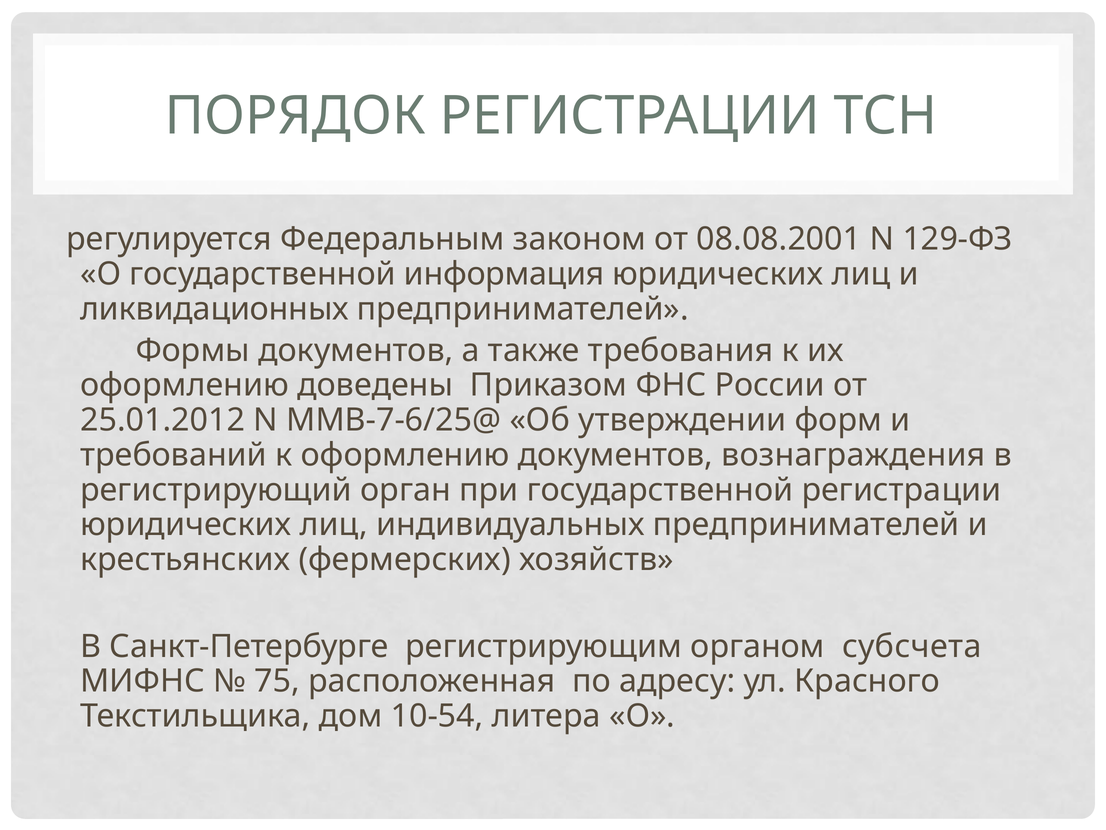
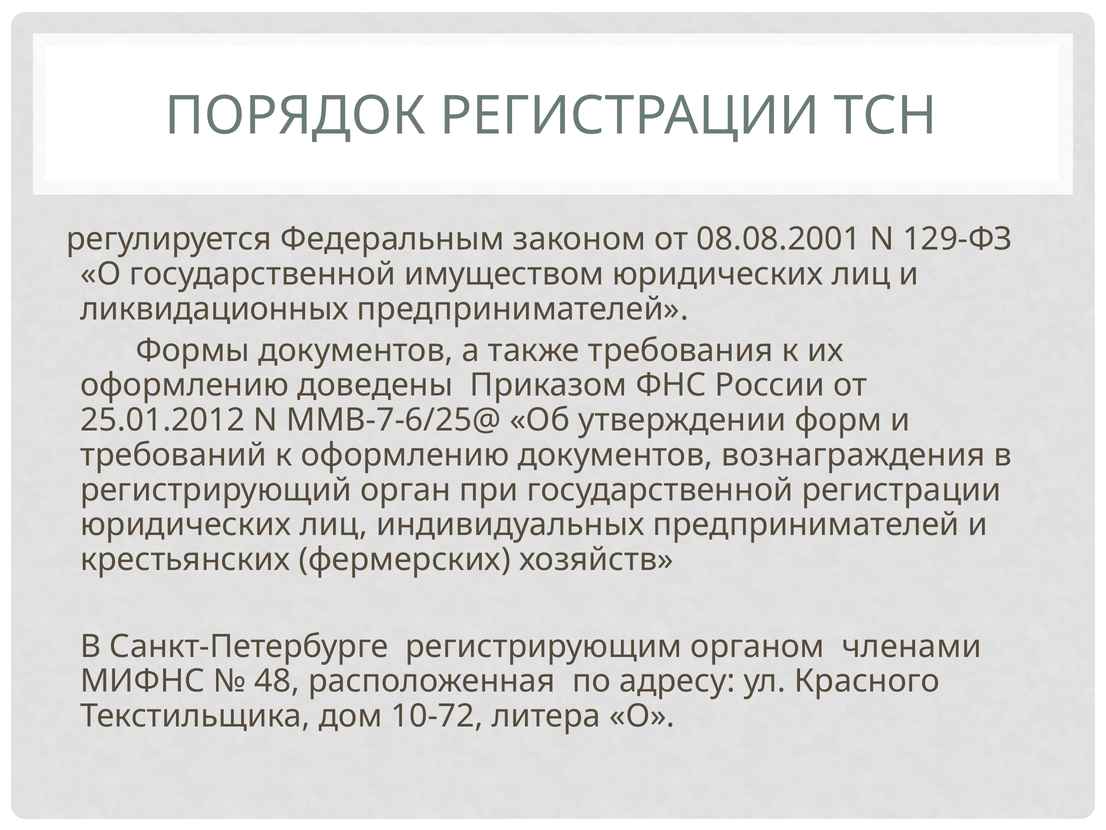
информация: информация -> имуществом
субсчета: субсчета -> членами
75: 75 -> 48
10-54: 10-54 -> 10-72
